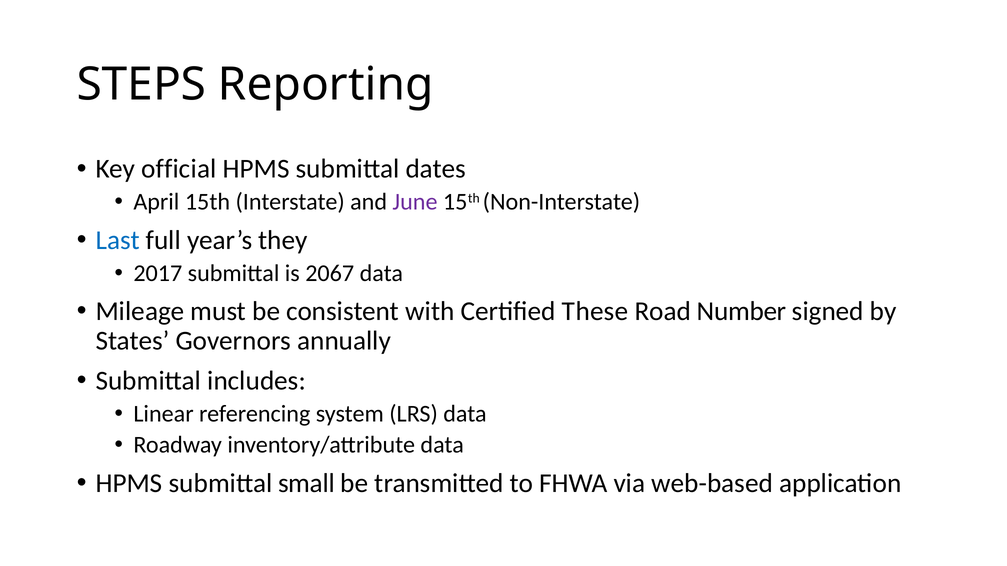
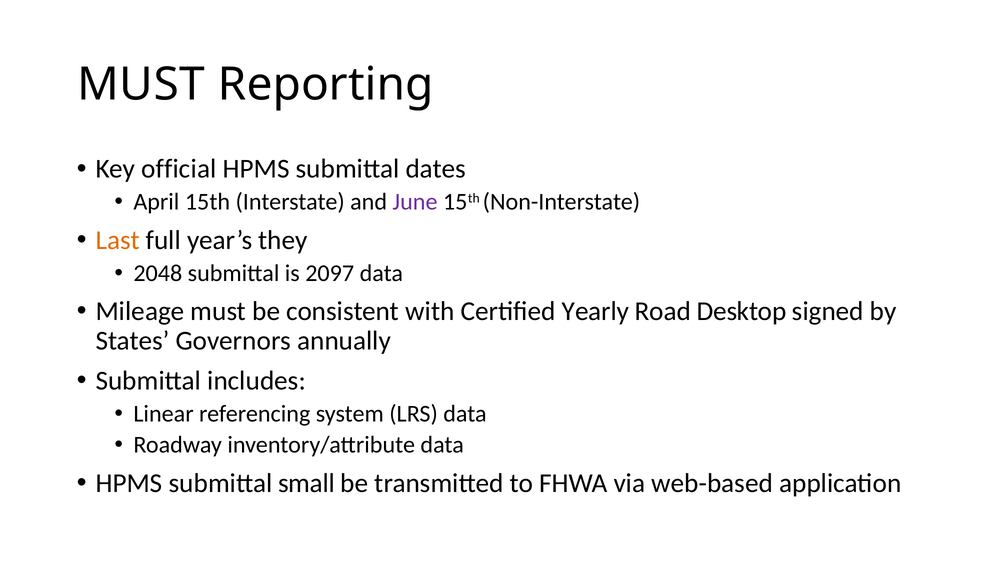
STEPS at (141, 85): STEPS -> MUST
Last colour: blue -> orange
2017: 2017 -> 2048
2067: 2067 -> 2097
These: These -> Yearly
Number: Number -> Desktop
